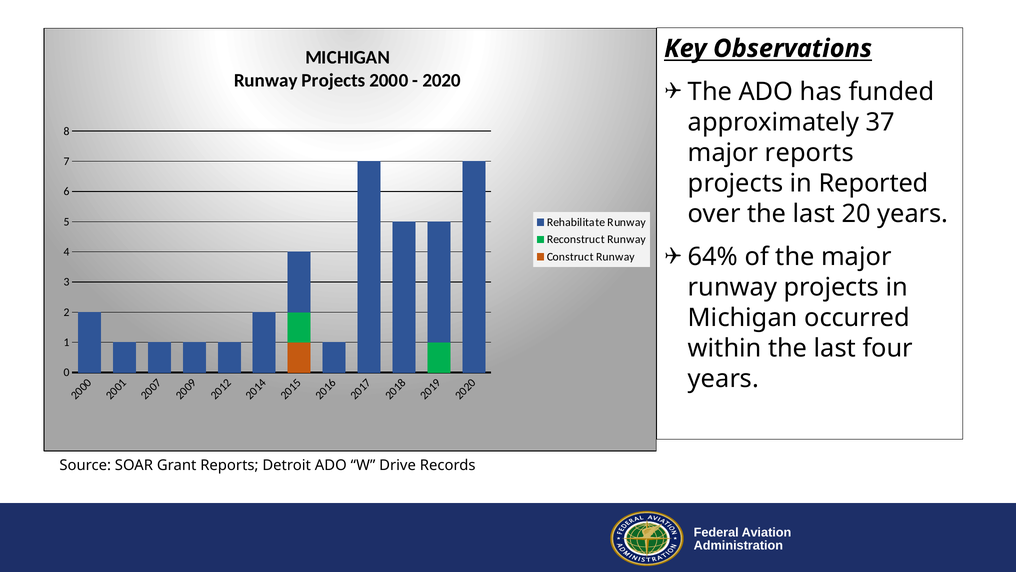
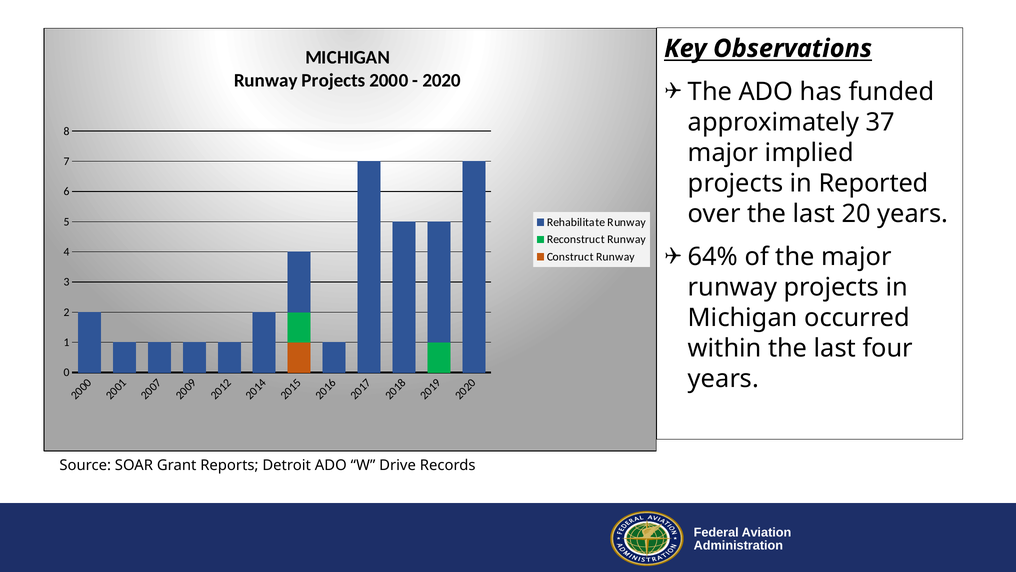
reports at (809, 153): reports -> implied
